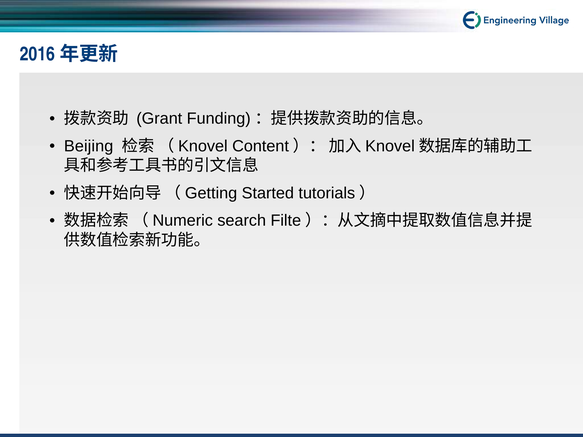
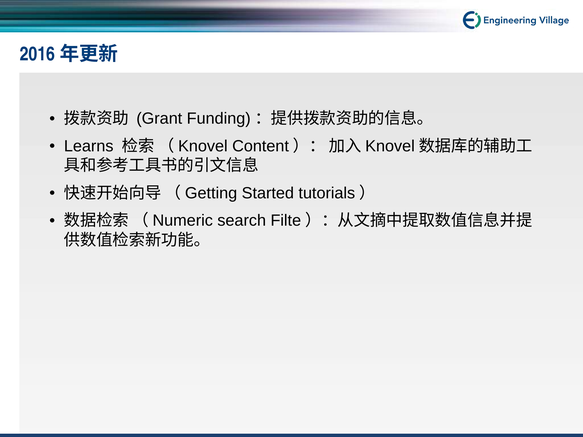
Beijing: Beijing -> Learns
